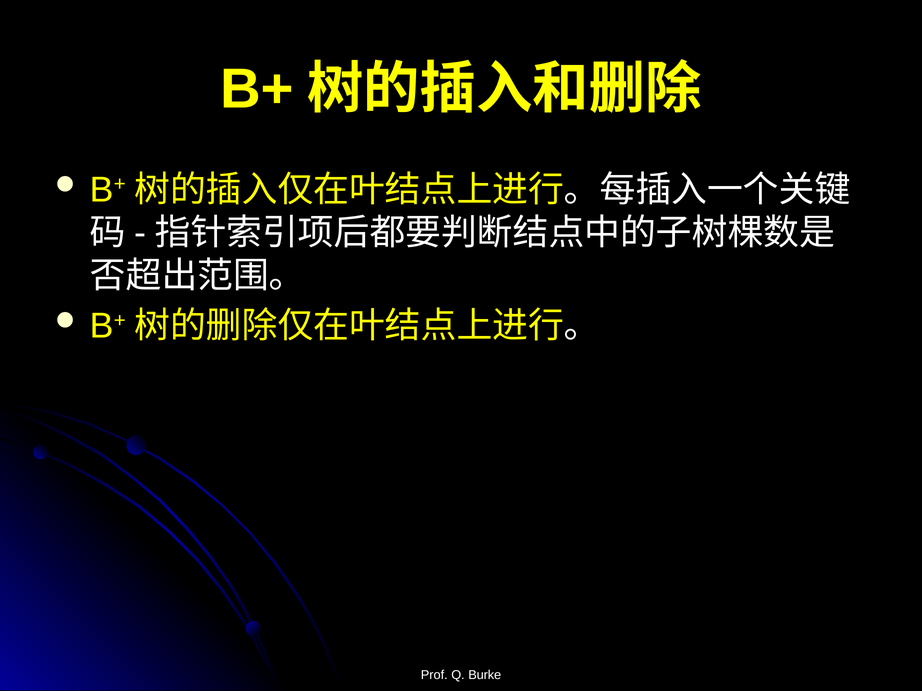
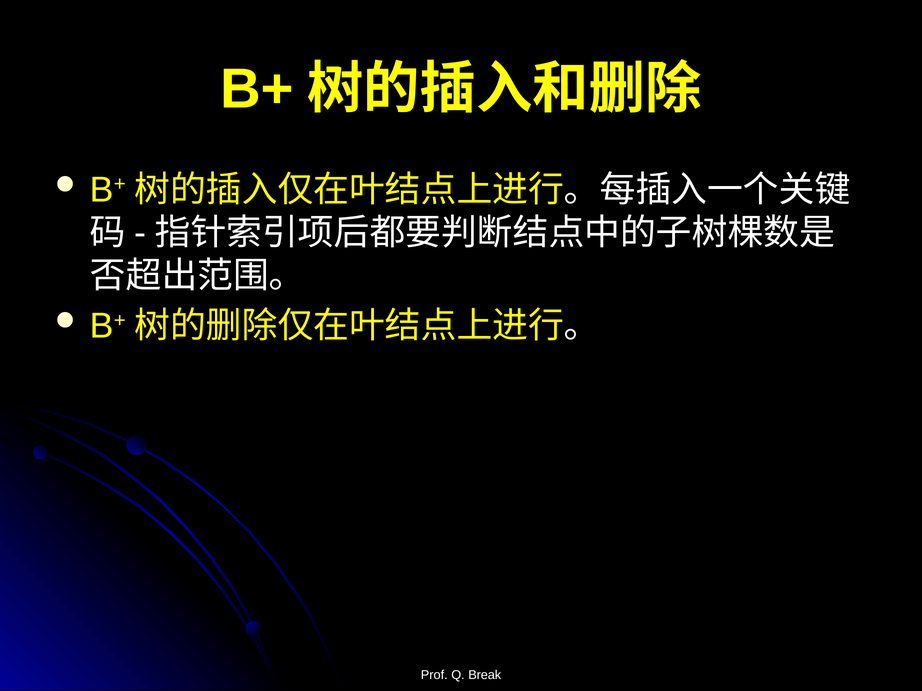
Burke: Burke -> Break
